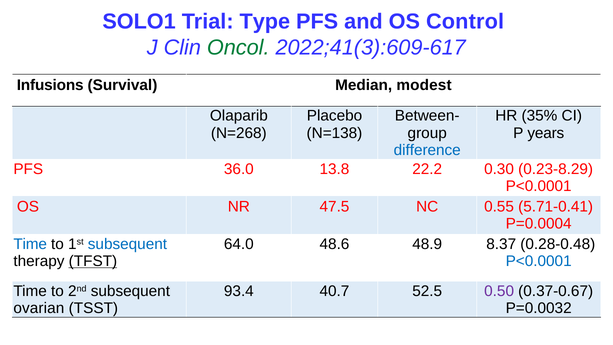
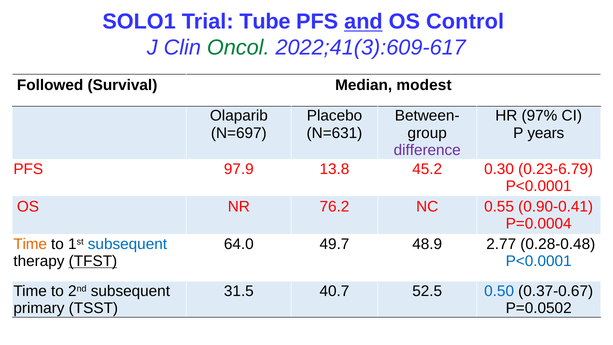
Type: Type -> Tube
and underline: none -> present
Infusions: Infusions -> Followed
35%: 35% -> 97%
N=268: N=268 -> N=697
N=138: N=138 -> N=631
difference colour: blue -> purple
36.0: 36.0 -> 97.9
22.2: 22.2 -> 45.2
0.23-8.29: 0.23-8.29 -> 0.23-6.79
47.5: 47.5 -> 76.2
5.71-0.41: 5.71-0.41 -> 0.90-0.41
Time at (30, 244) colour: blue -> orange
48.6: 48.6 -> 49.7
8.37: 8.37 -> 2.77
93.4: 93.4 -> 31.5
0.50 colour: purple -> blue
ovarian: ovarian -> primary
P=0.0032: P=0.0032 -> P=0.0502
